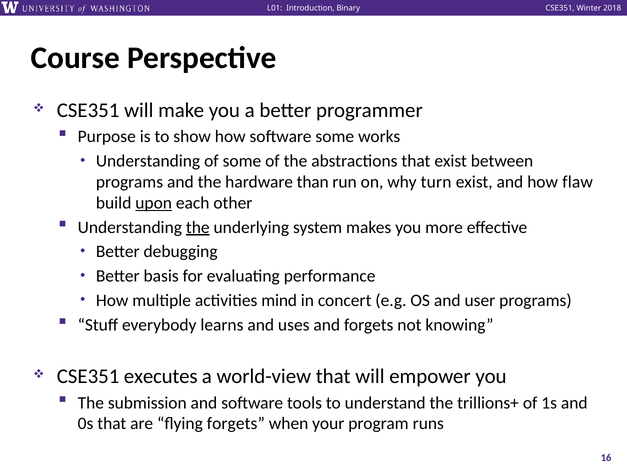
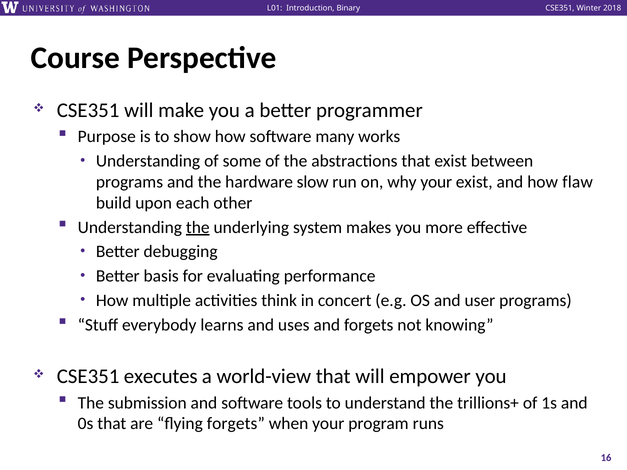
software some: some -> many
than: than -> slow
why turn: turn -> your
upon underline: present -> none
mind: mind -> think
